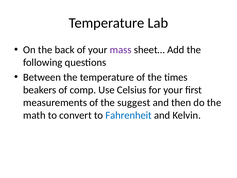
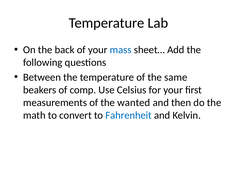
mass colour: purple -> blue
times: times -> same
suggest: suggest -> wanted
